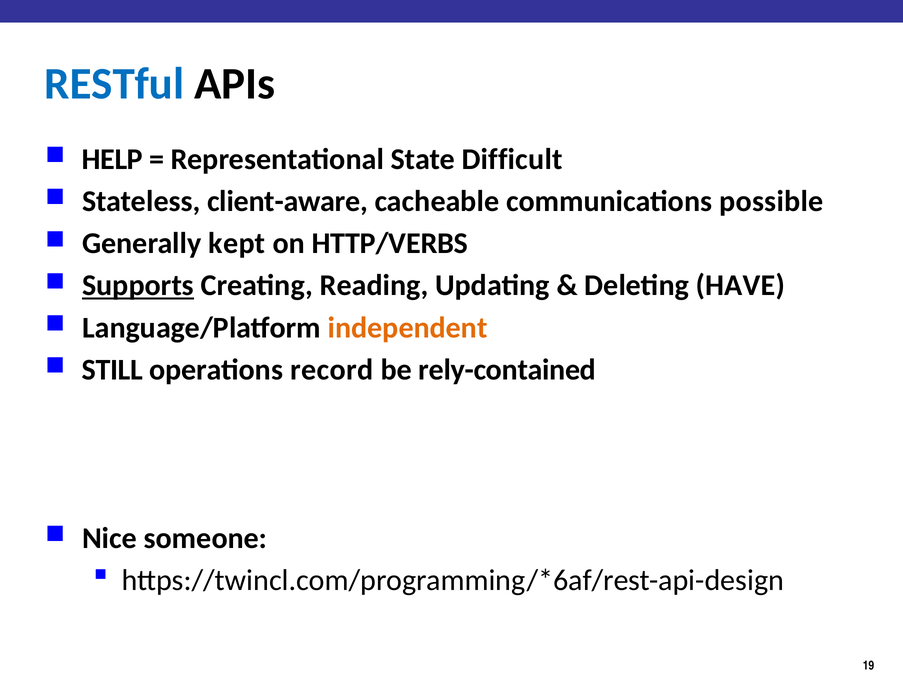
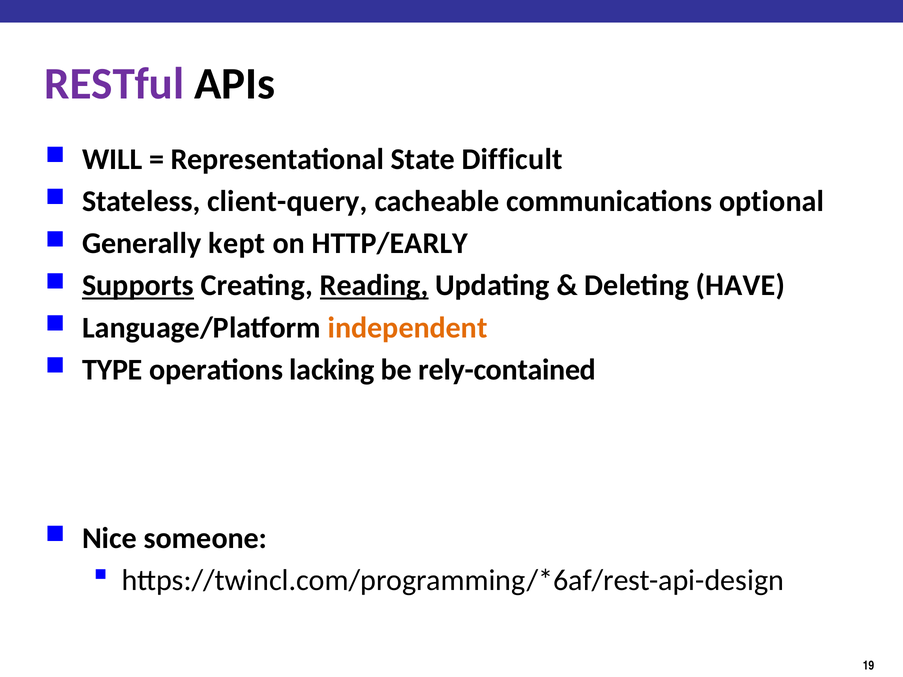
RESTful colour: blue -> purple
HELP: HELP -> WILL
client-aware: client-aware -> client-query
possible: possible -> optional
HTTP/VERBS: HTTP/VERBS -> HTTP/EARLY
Reading underline: none -> present
STILL: STILL -> TYPE
record: record -> lacking
